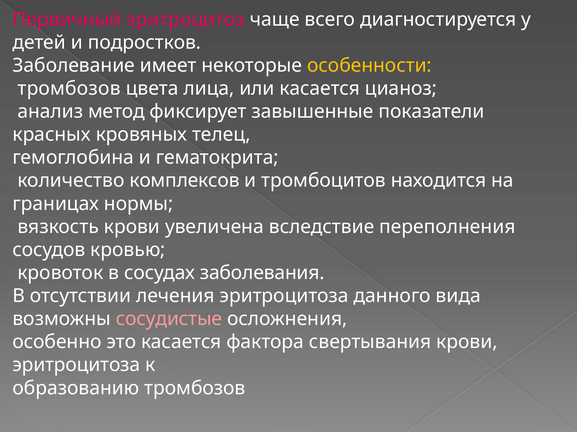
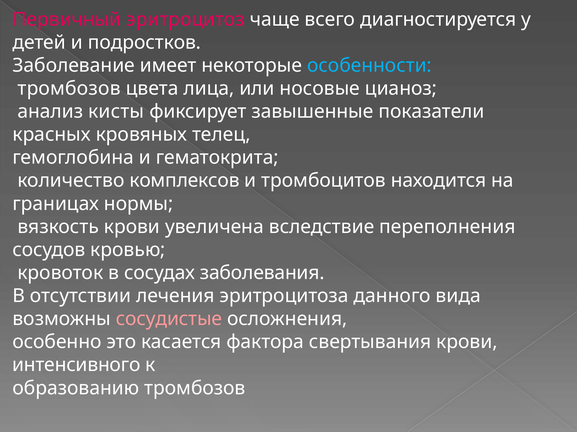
особенности colour: yellow -> light blue
или касается: касается -> носовые
метод: метод -> кисты
эритроцитоза at (76, 366): эритроцитоза -> интенсивного
